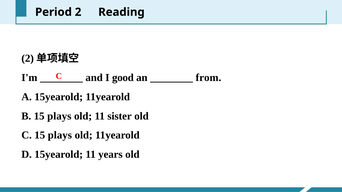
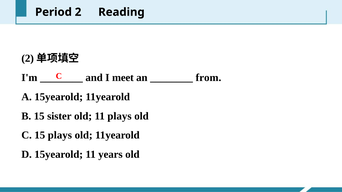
good: good -> meet
B 15 plays: plays -> sister
11 sister: sister -> plays
